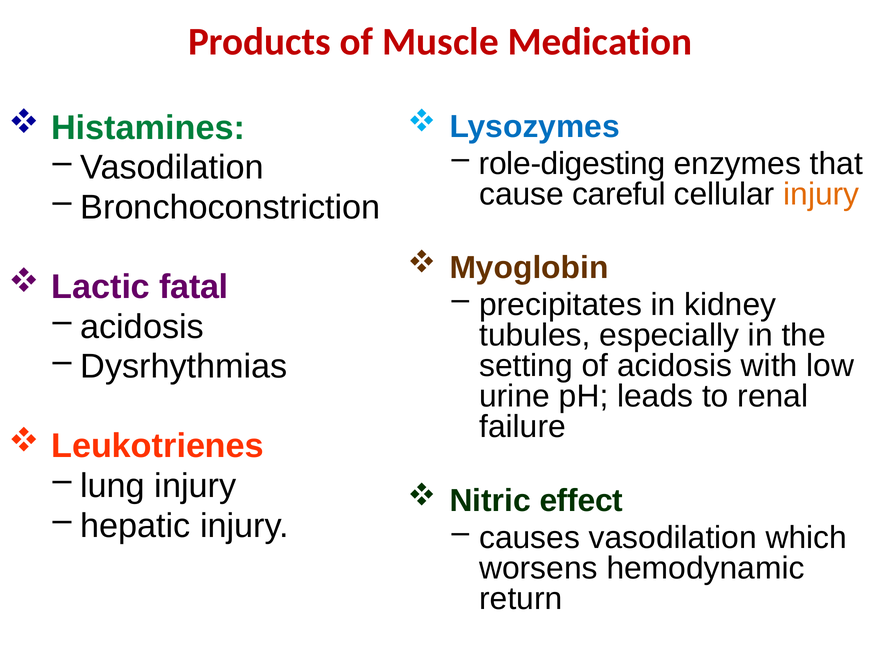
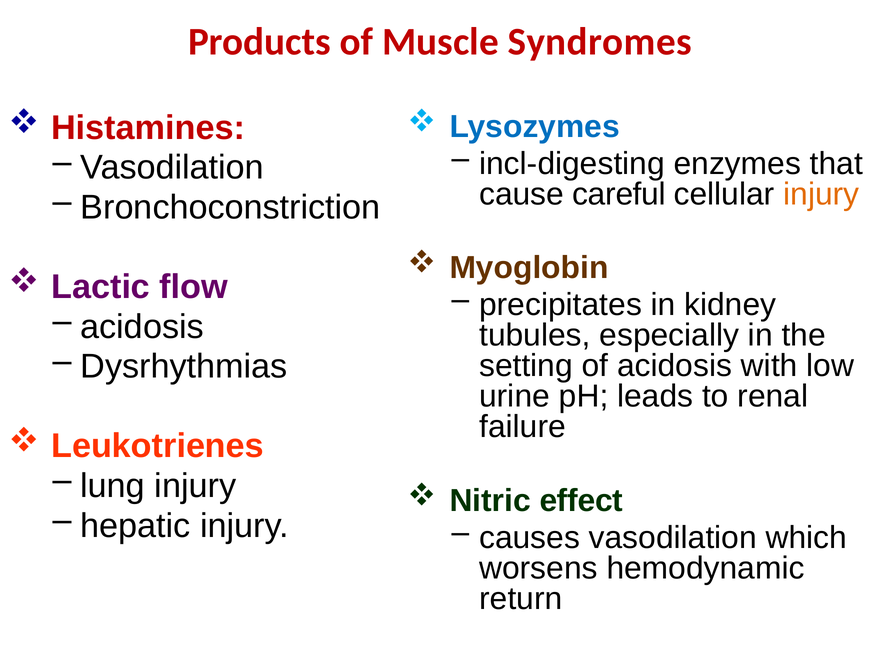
Medication: Medication -> Syndromes
Histamines colour: green -> red
role-digesting: role-digesting -> incl-digesting
fatal: fatal -> flow
